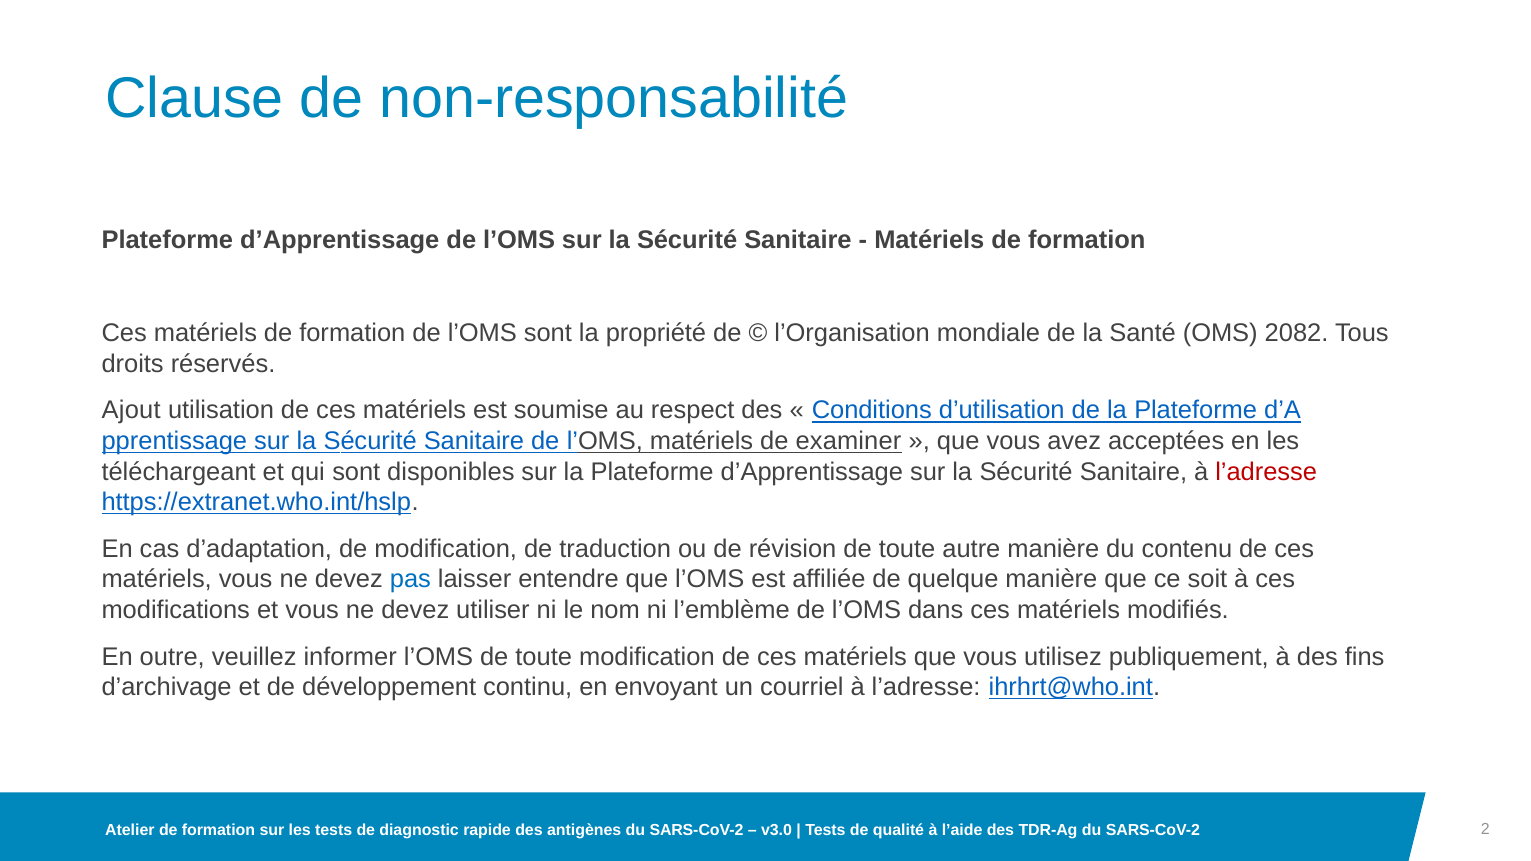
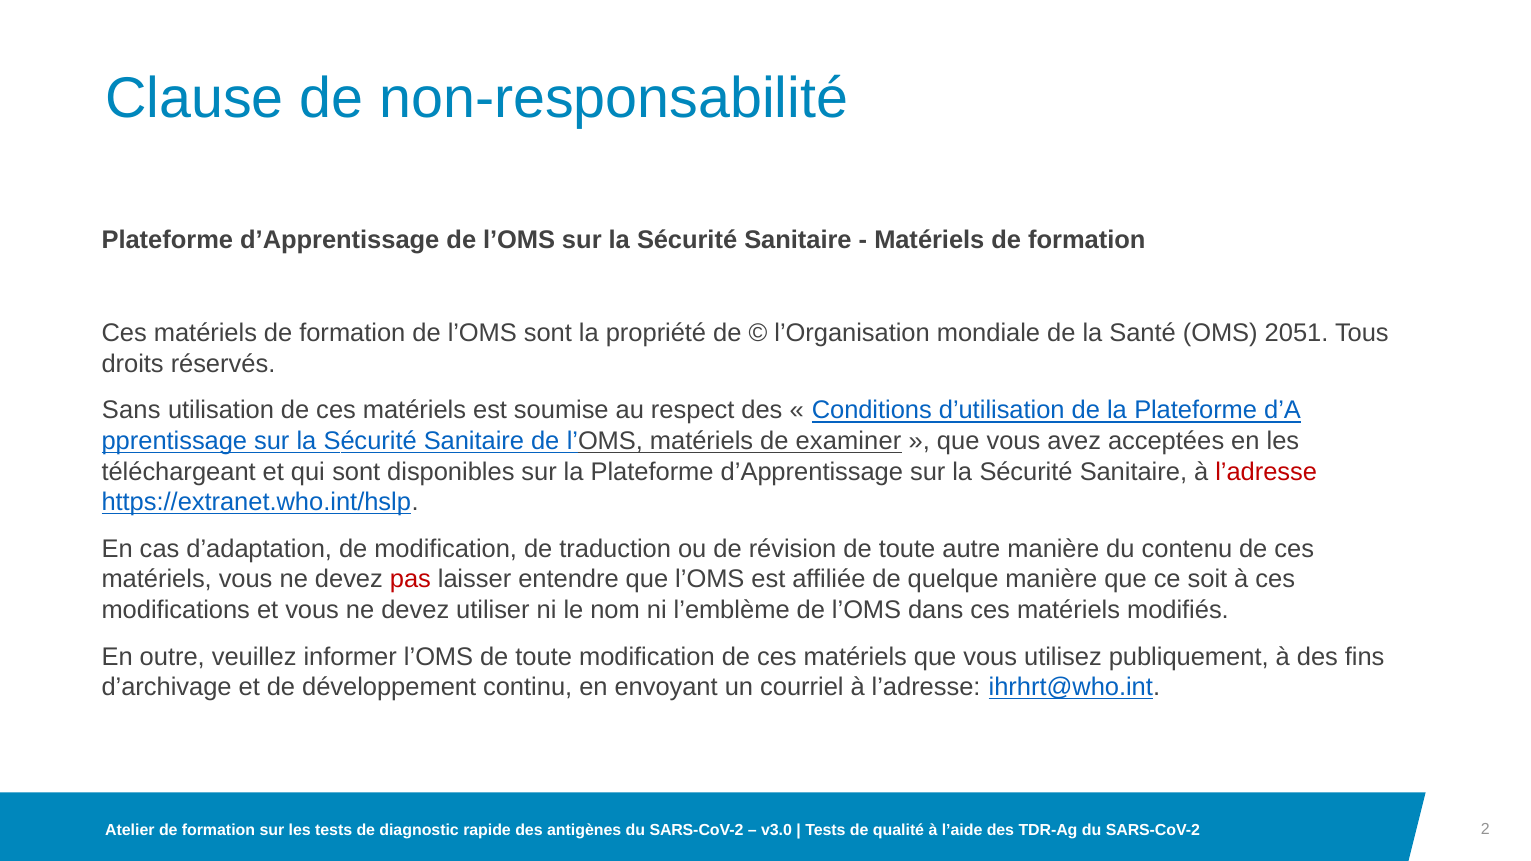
2082: 2082 -> 2051
Ajout: Ajout -> Sans
pas colour: blue -> red
